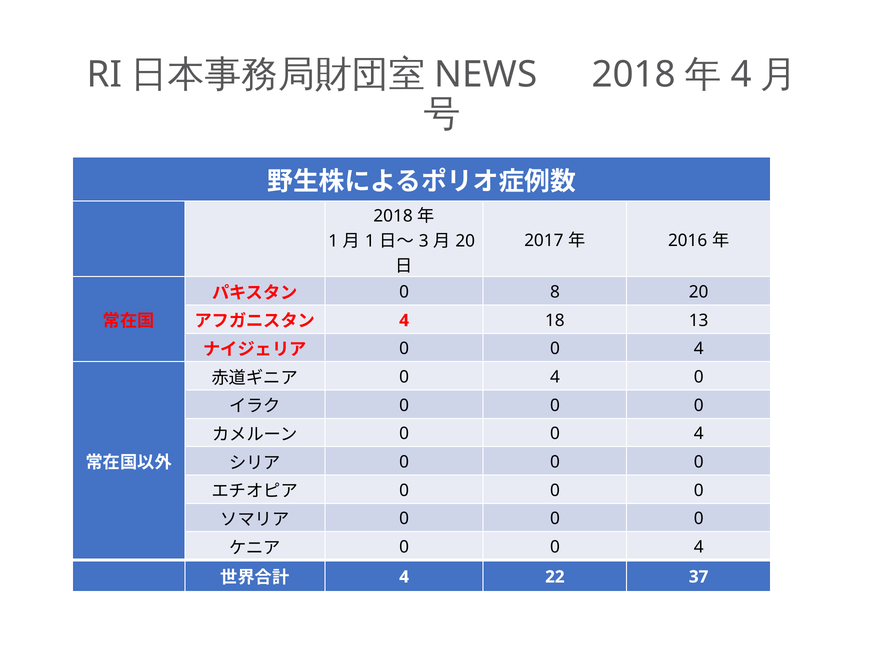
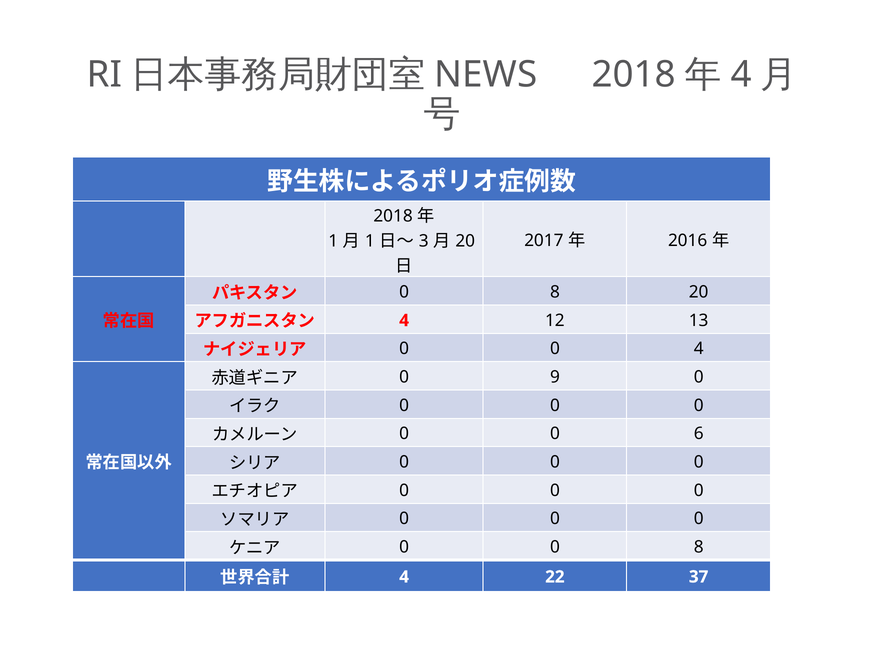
18: 18 -> 12
4 at (555, 377): 4 -> 9
4 at (699, 434): 4 -> 6
4 at (699, 547): 4 -> 8
